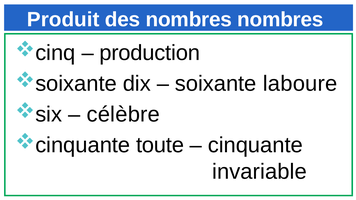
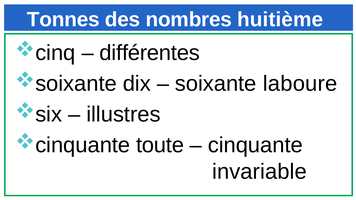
Produit: Produit -> Tonnes
nombres nombres: nombres -> huitième
production: production -> différentes
célèbre: célèbre -> illustres
